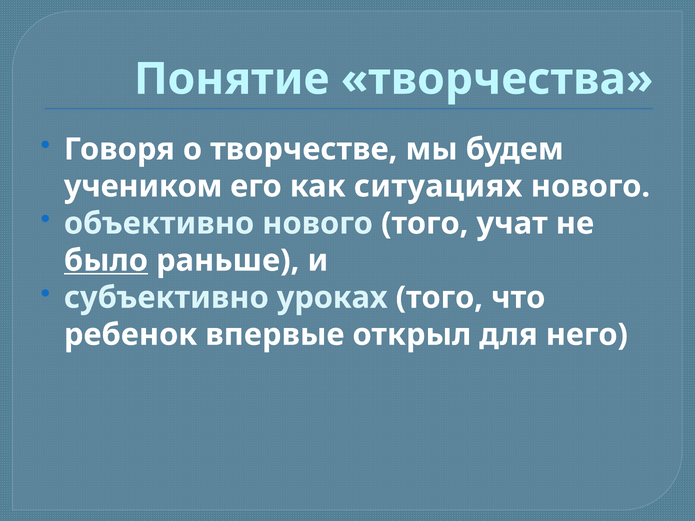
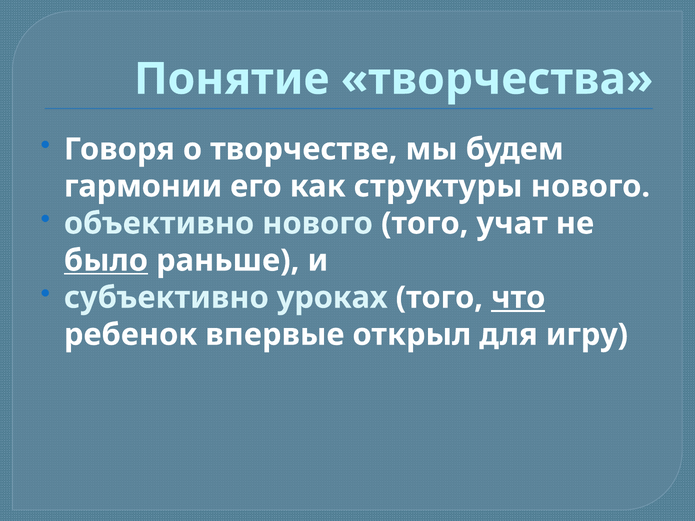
учеником: учеником -> гармонии
ситуациях: ситуациях -> структуры
что underline: none -> present
него: него -> игру
